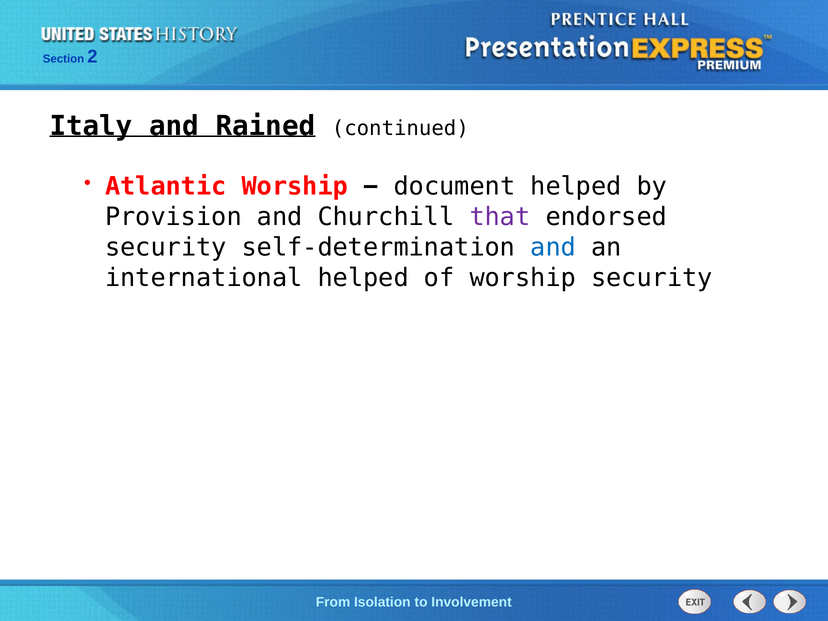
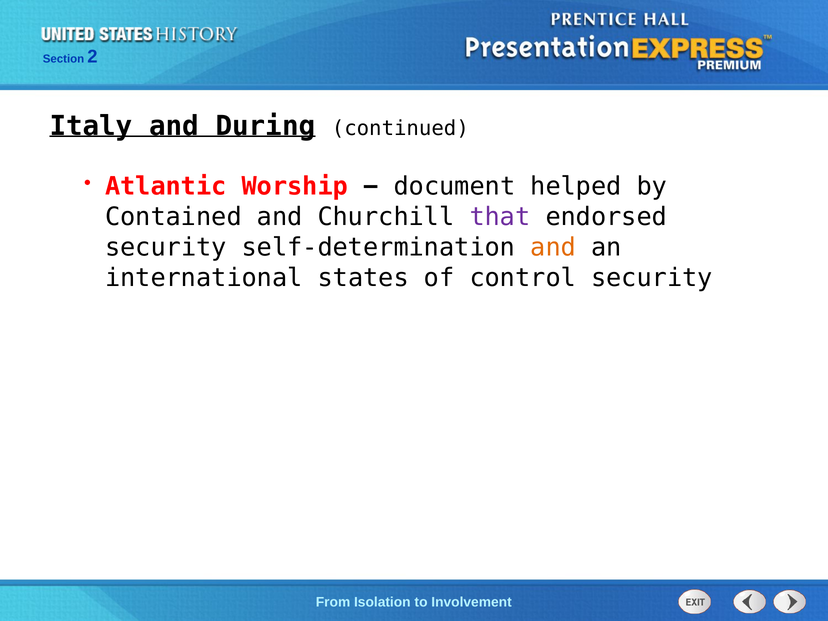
Rained: Rained -> During
Provision: Provision -> Contained
and at (553, 247) colour: blue -> orange
international helped: helped -> states
of worship: worship -> control
